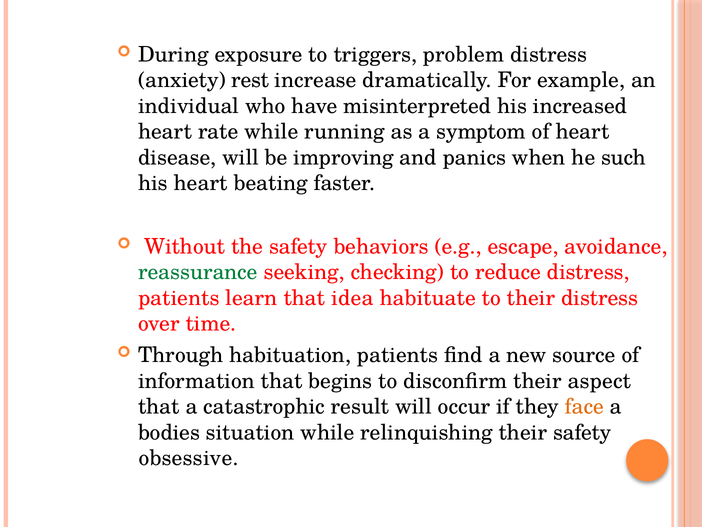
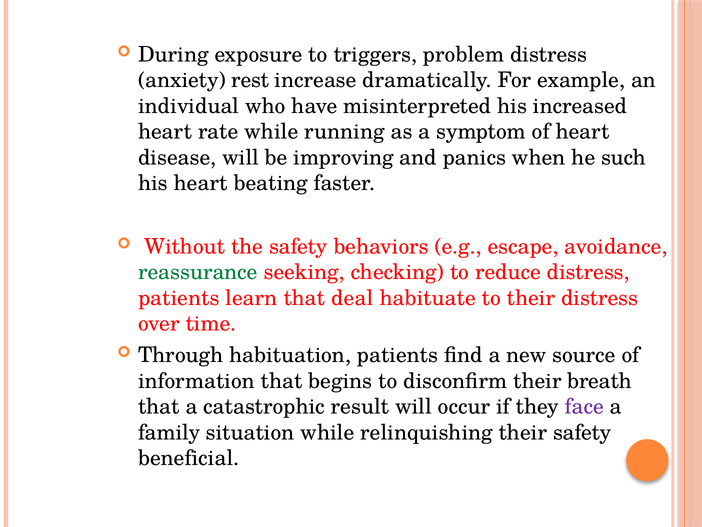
idea: idea -> deal
aspect: aspect -> breath
face colour: orange -> purple
bodies: bodies -> family
obsessive: obsessive -> beneficial
